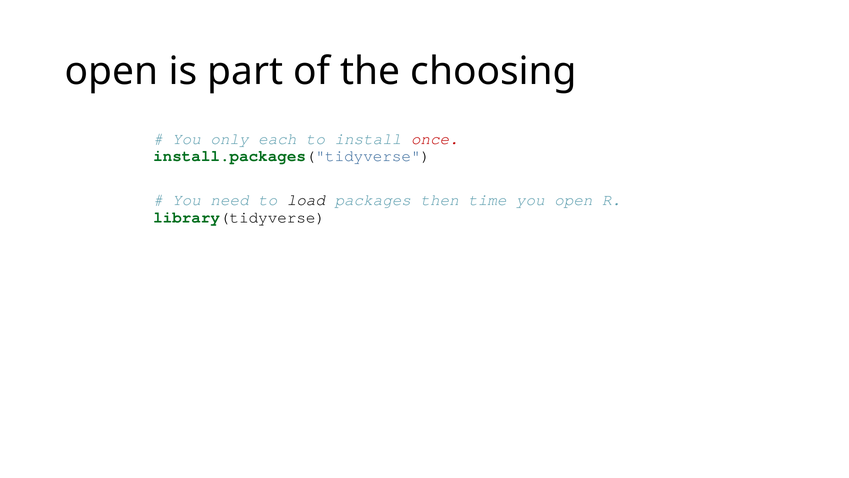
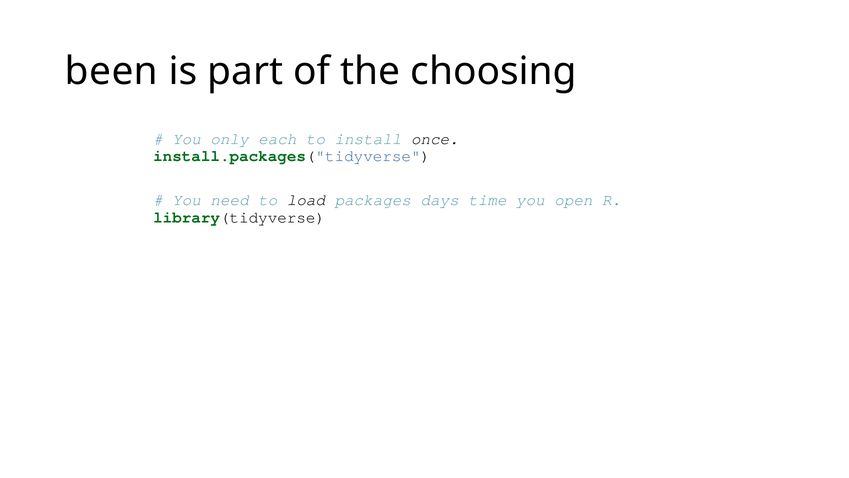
open at (112, 71): open -> been
once colour: red -> black
then: then -> days
